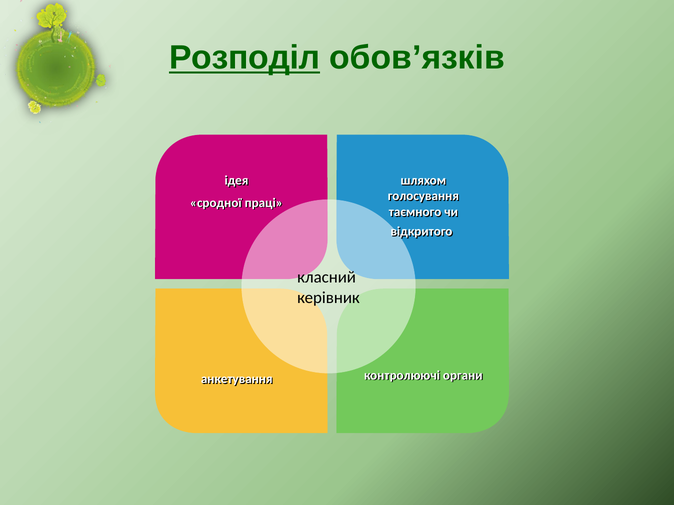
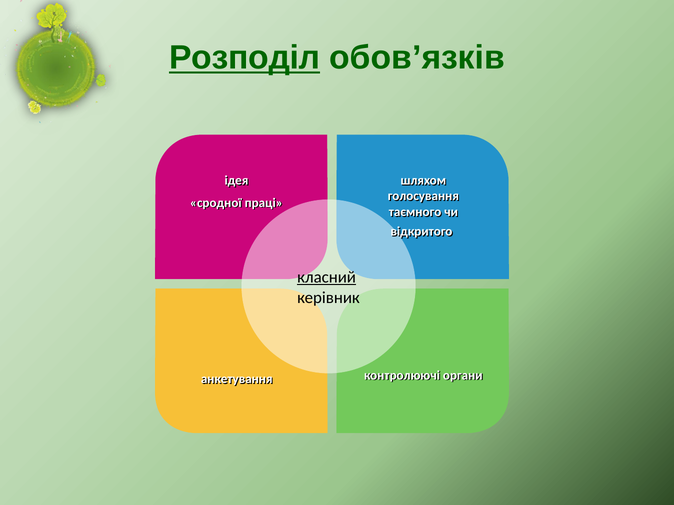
класний underline: none -> present
